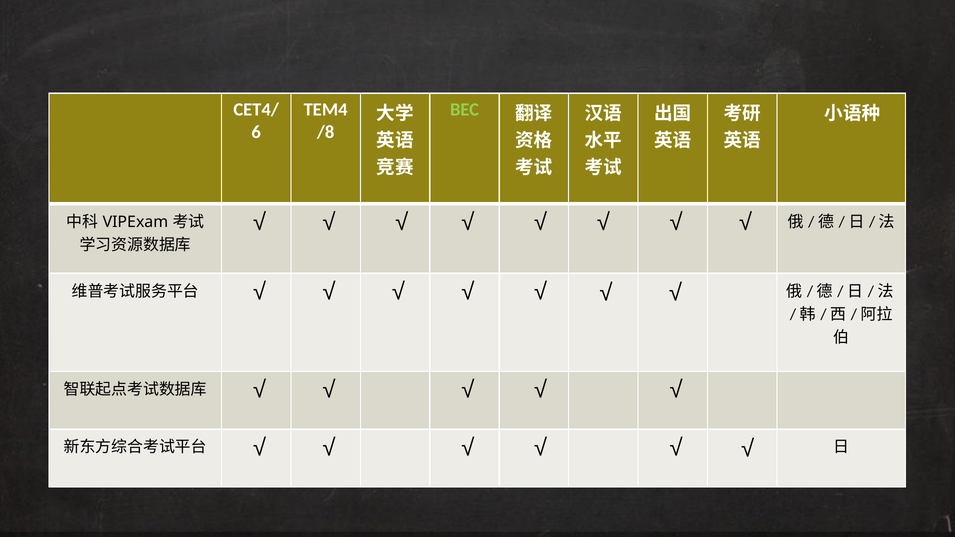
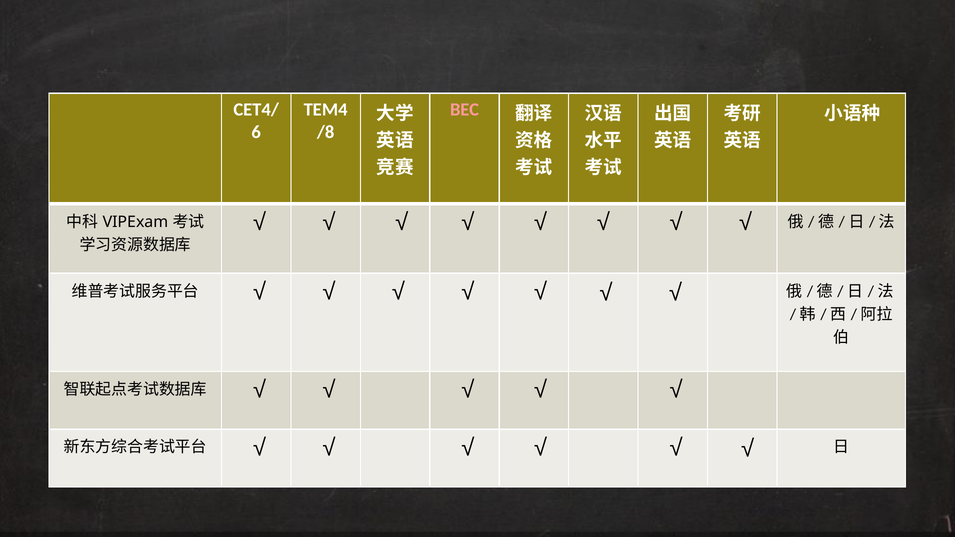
BEC colour: light green -> pink
